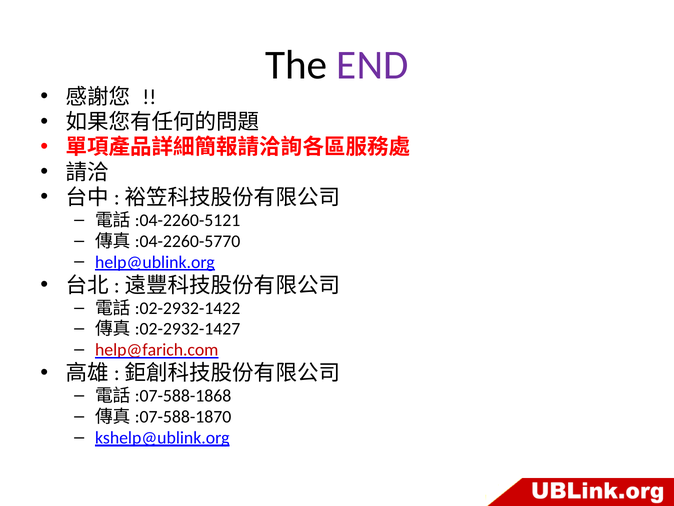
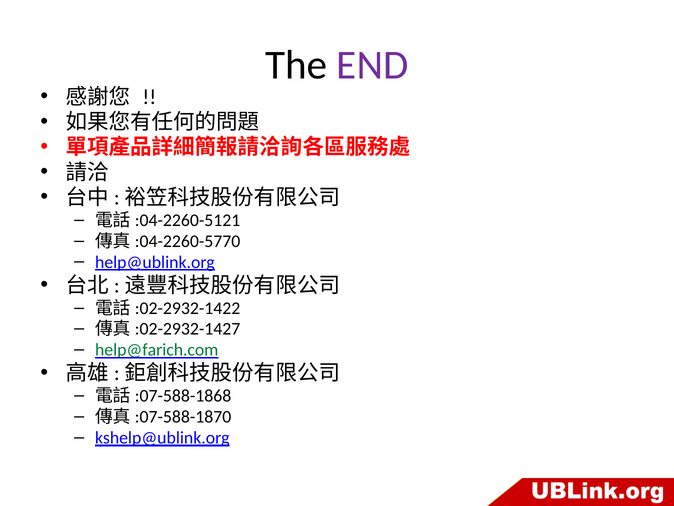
help@farich.com colour: red -> green
